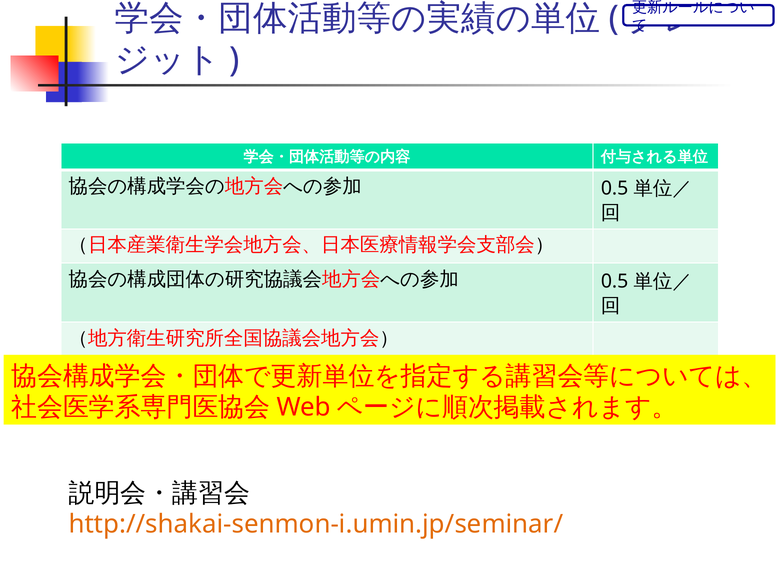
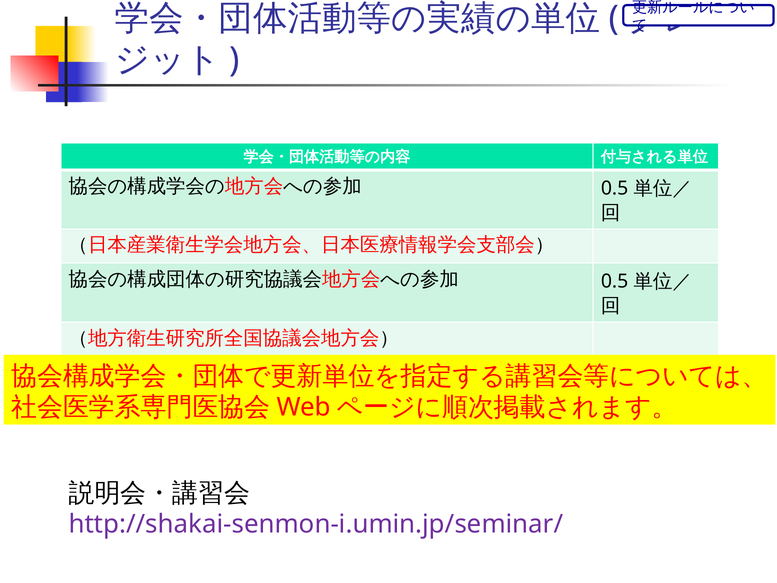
http://shakai-senmon-i.umin.jp/seminar/ colour: orange -> purple
